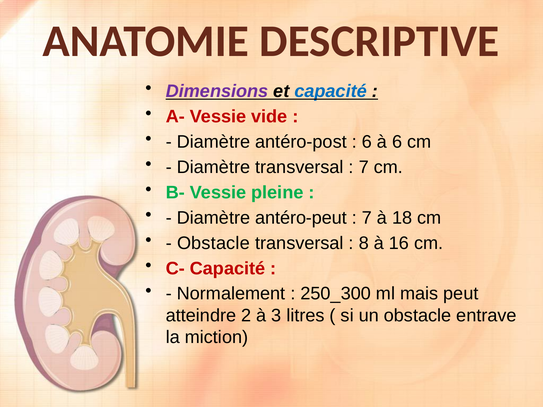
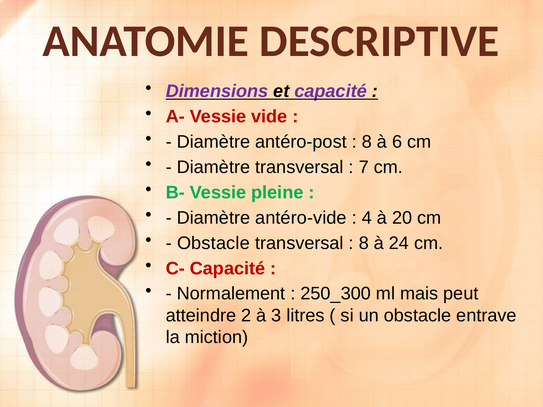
capacité at (331, 91) colour: blue -> purple
6 at (367, 142): 6 -> 8
antéro-peut: antéro-peut -> antéro-vide
7 at (367, 218): 7 -> 4
18: 18 -> 20
16: 16 -> 24
